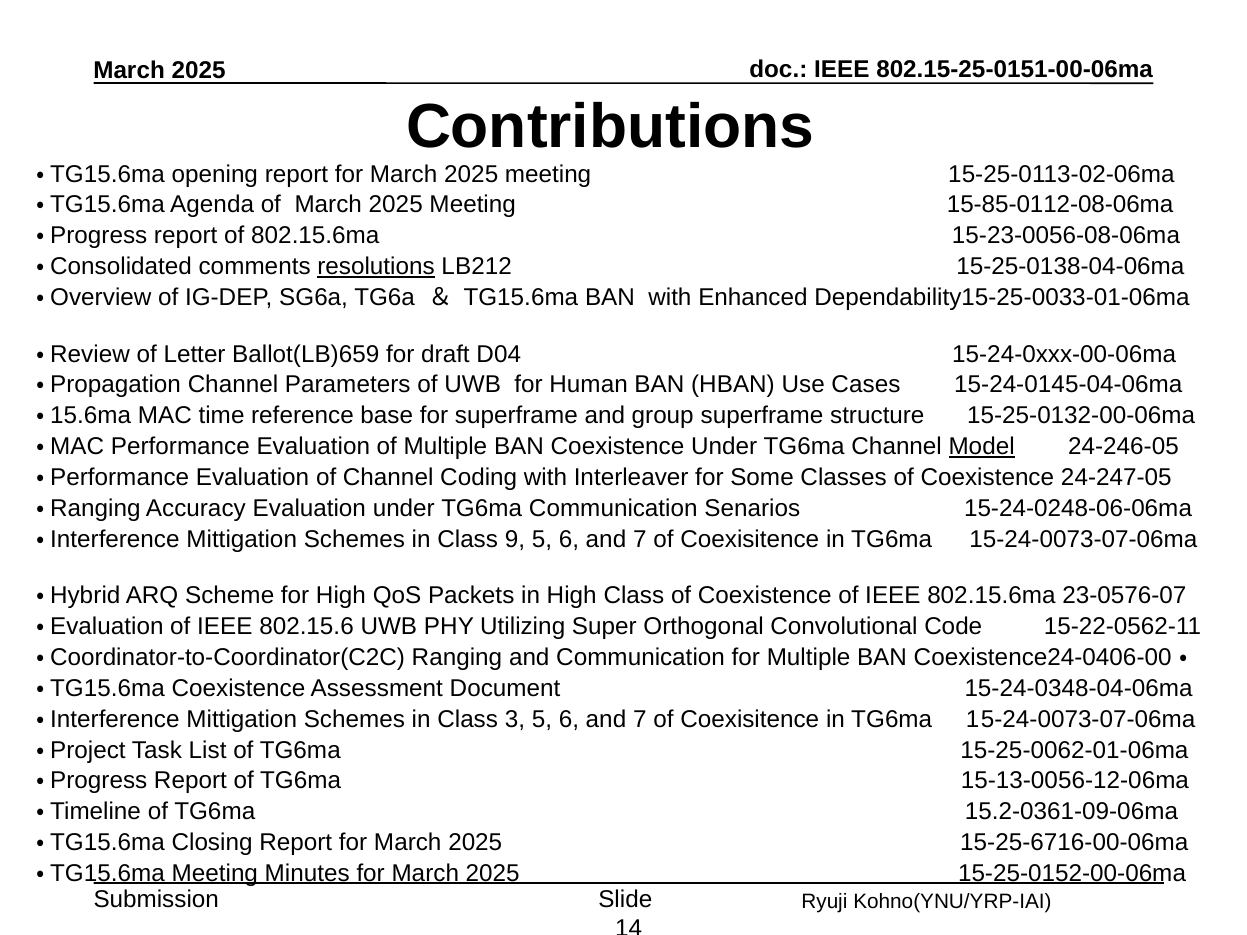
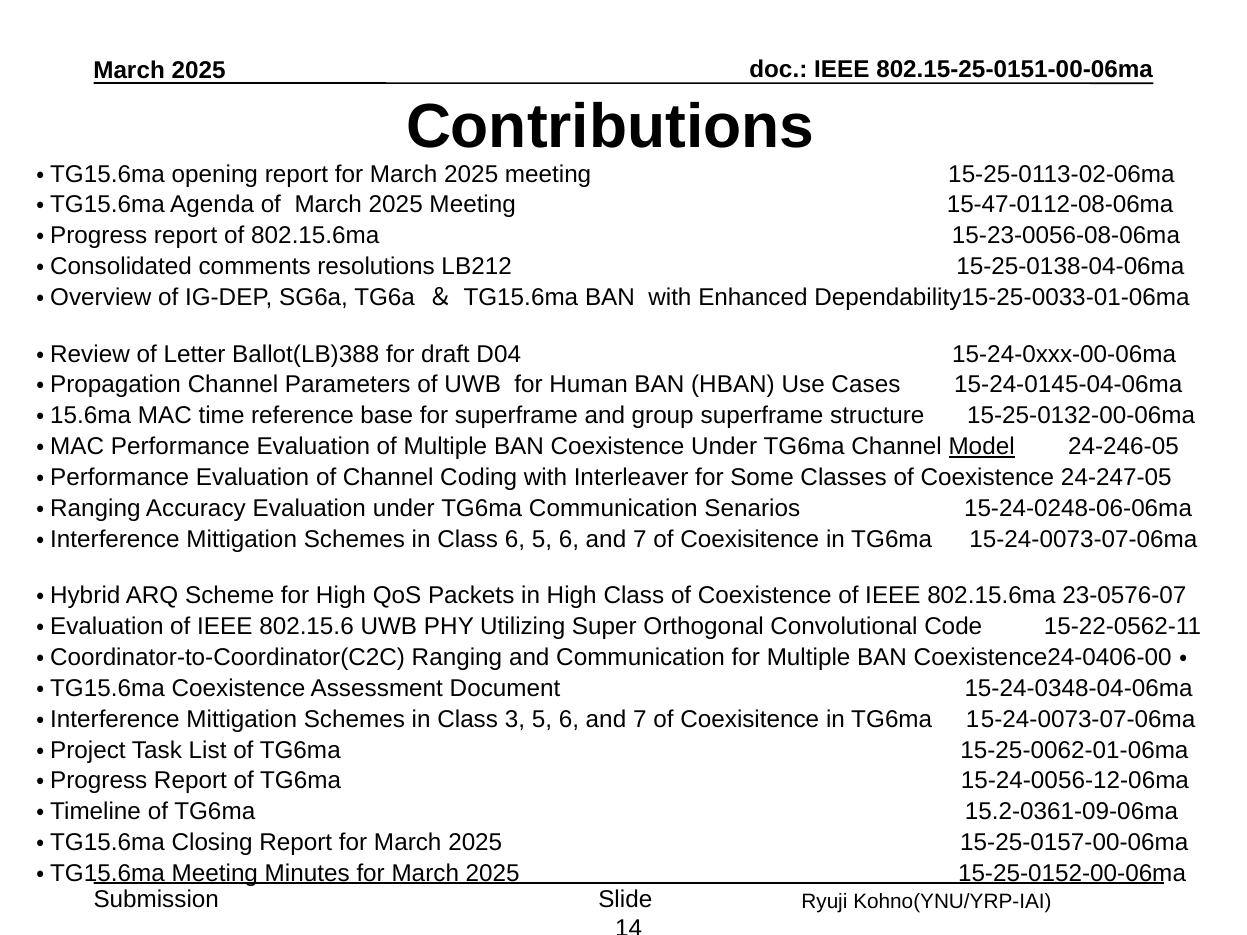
15-85-0112-08-06ma: 15-85-0112-08-06ma -> 15-47-0112-08-06ma
resolutions underline: present -> none
Ballot(LB)659: Ballot(LB)659 -> Ballot(LB)388
Class 9: 9 -> 6
15-13-0056-12-06ma: 15-13-0056-12-06ma -> 15-24-0056-12-06ma
15-25-6716-00-06ma: 15-25-6716-00-06ma -> 15-25-0157-00-06ma
